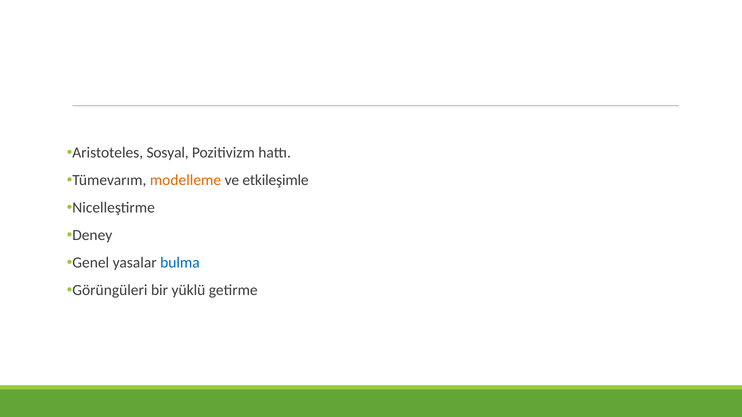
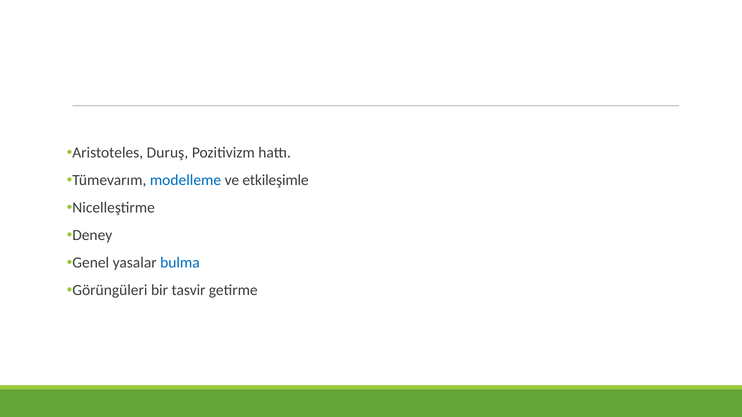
Sosyal: Sosyal -> Duruş
modelleme colour: orange -> blue
yüklü: yüklü -> tasvir
